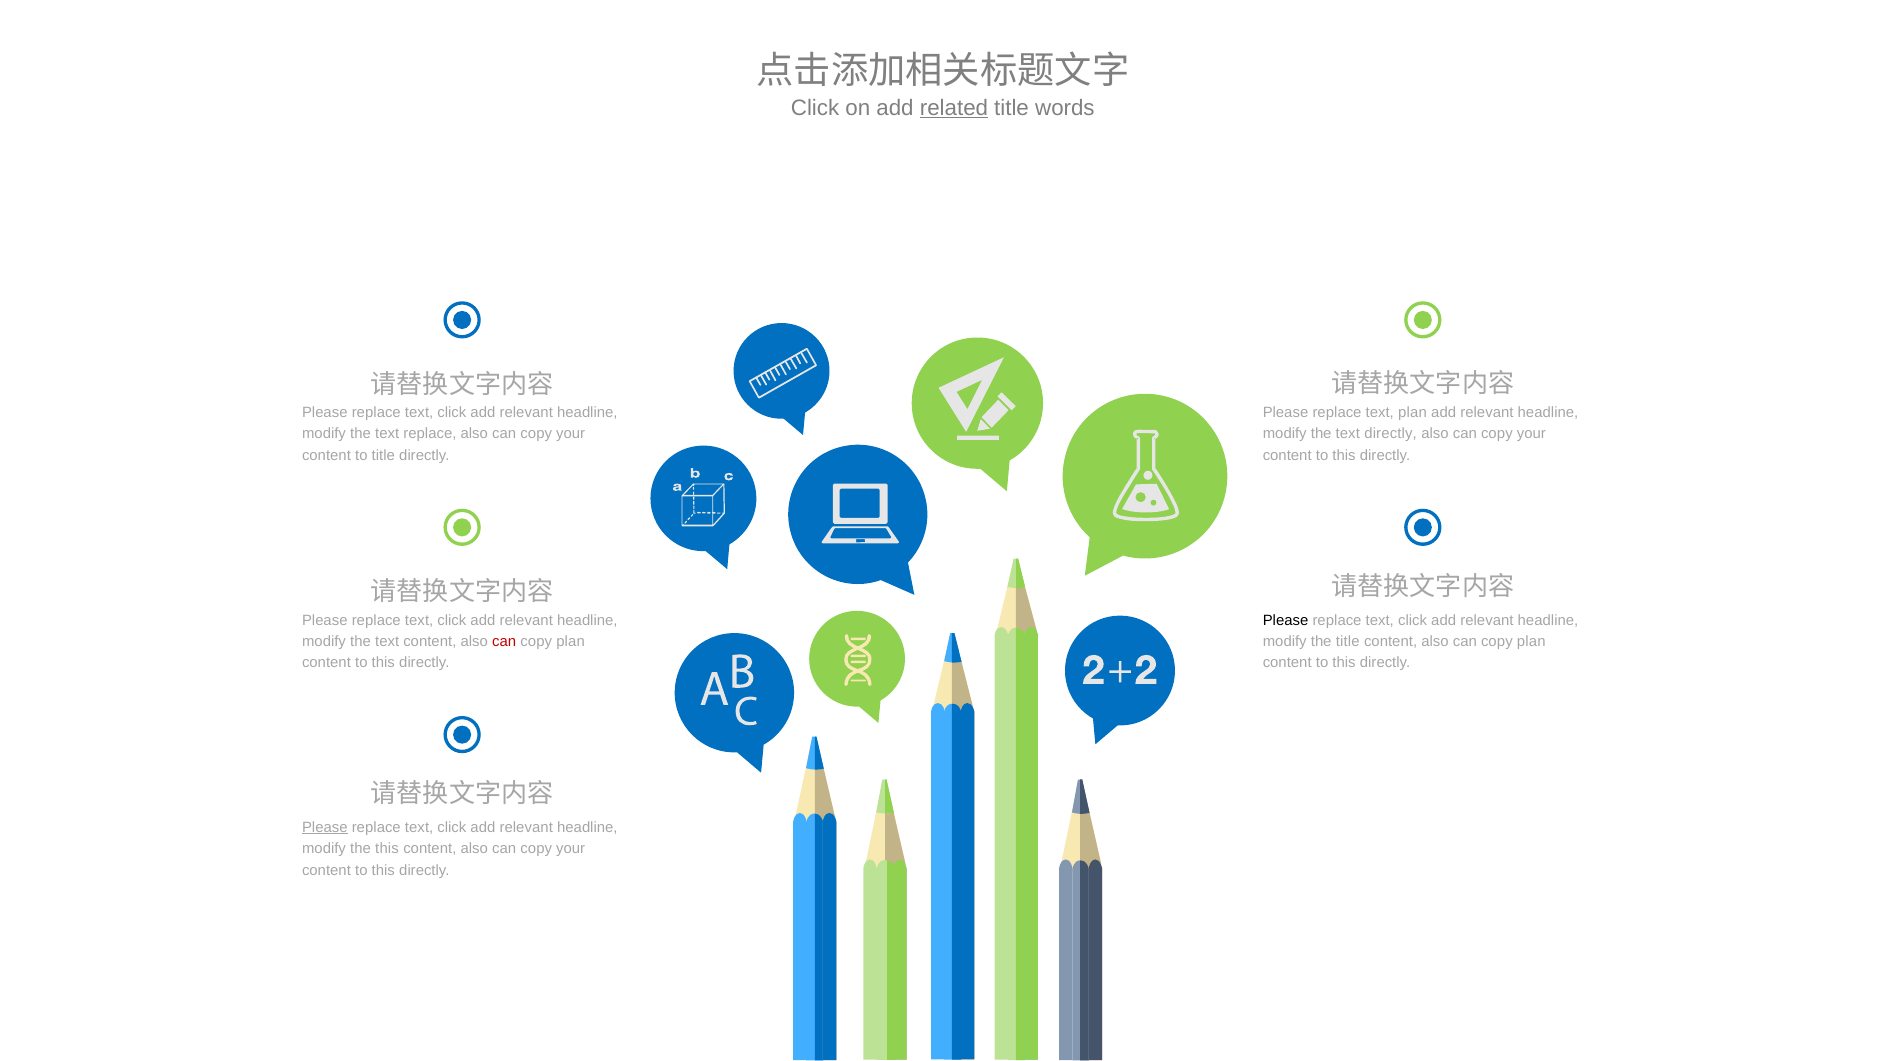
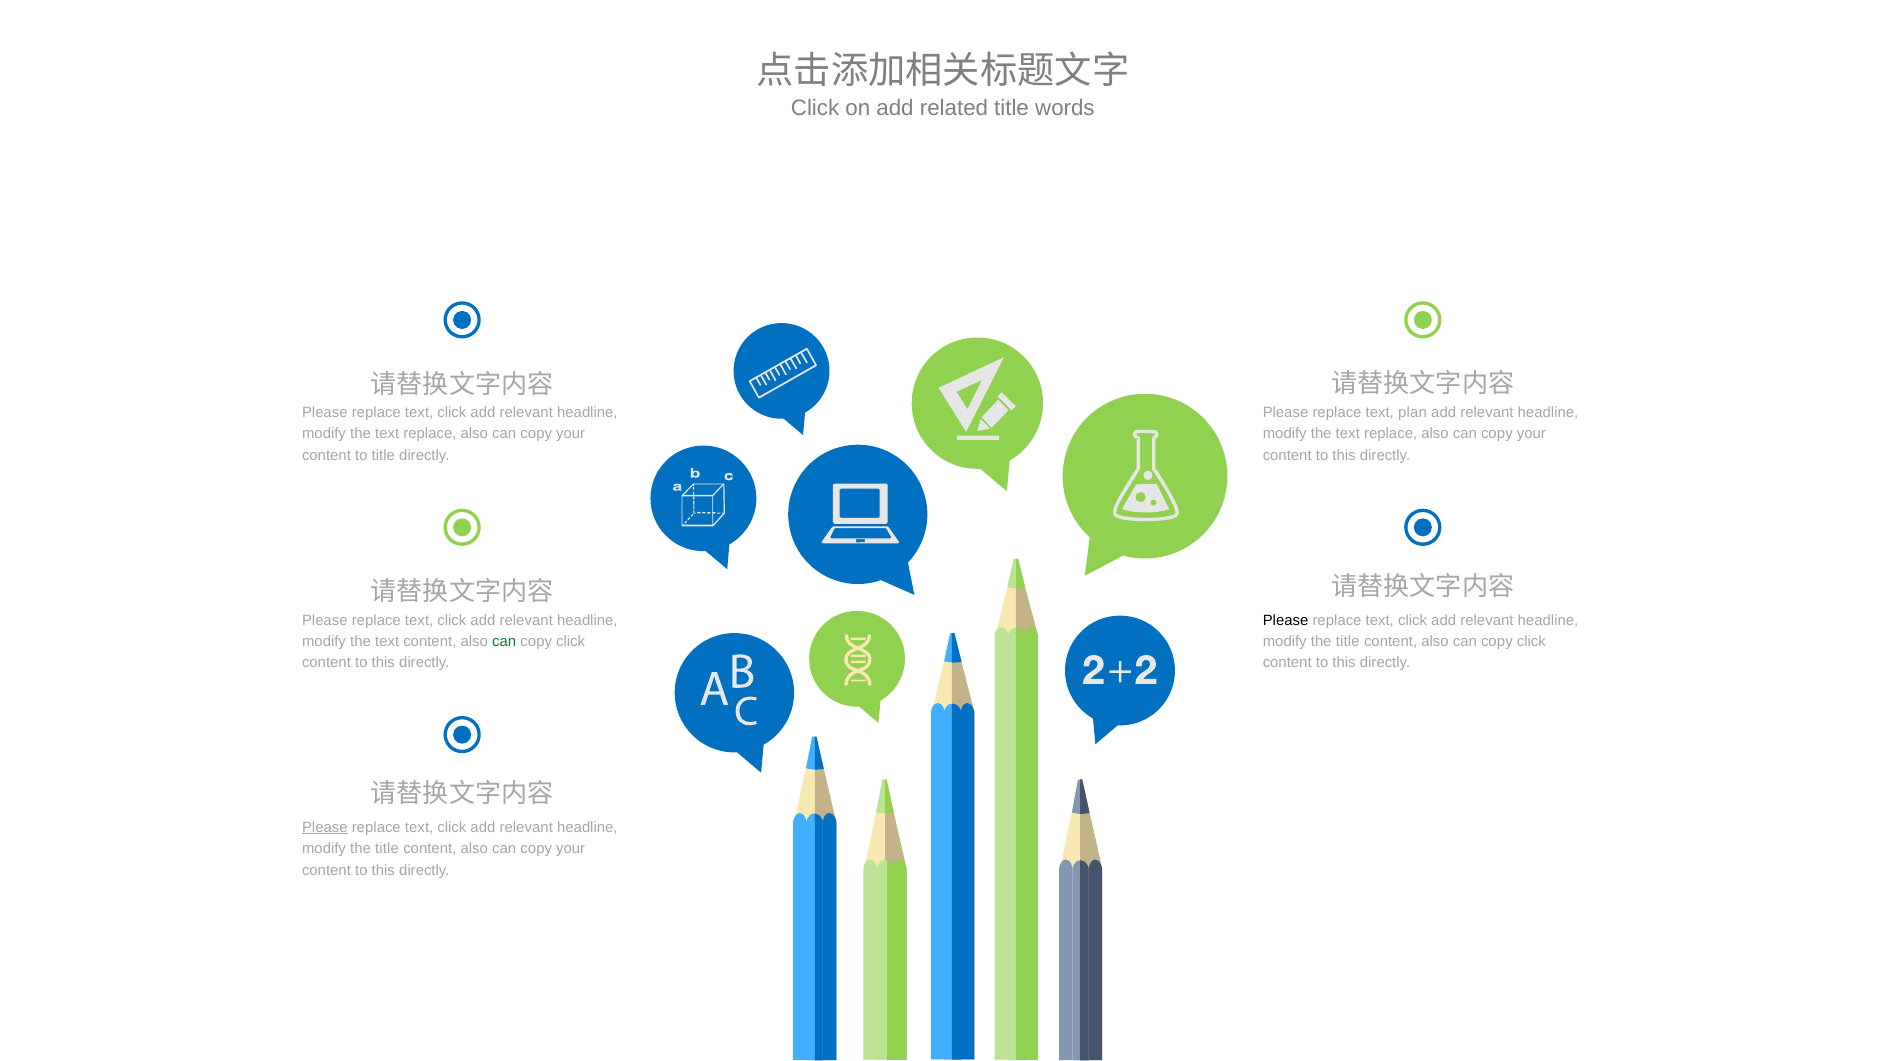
related underline: present -> none
directly at (1391, 434): directly -> replace
can at (504, 641) colour: red -> green
plan at (571, 641): plan -> click
plan at (1531, 641): plan -> click
this at (387, 849): this -> title
